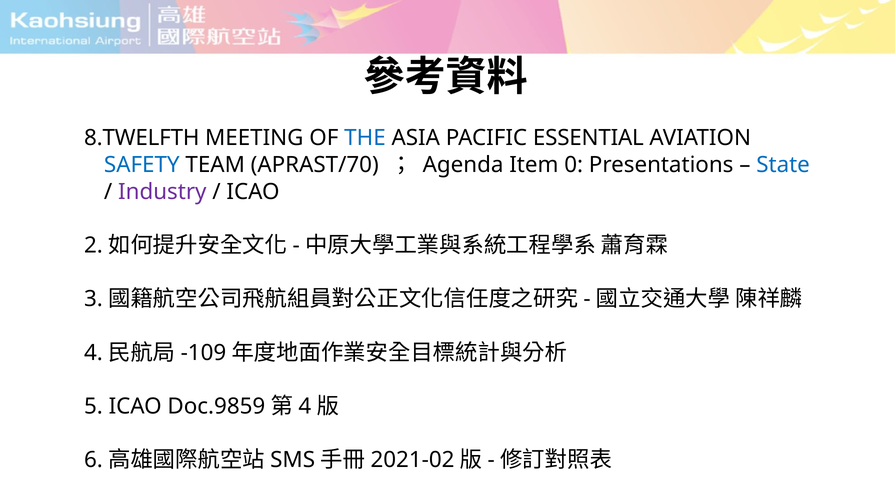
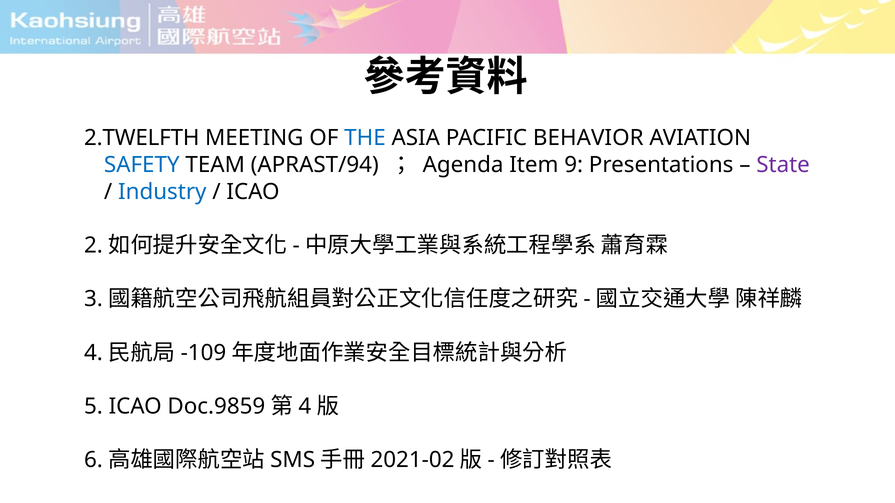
8.TWELFTH: 8.TWELFTH -> 2.TWELFTH
ESSENTIAL: ESSENTIAL -> BEHAVIOR
APRAST/70: APRAST/70 -> APRAST/94
0: 0 -> 9
State colour: blue -> purple
Industry colour: purple -> blue
